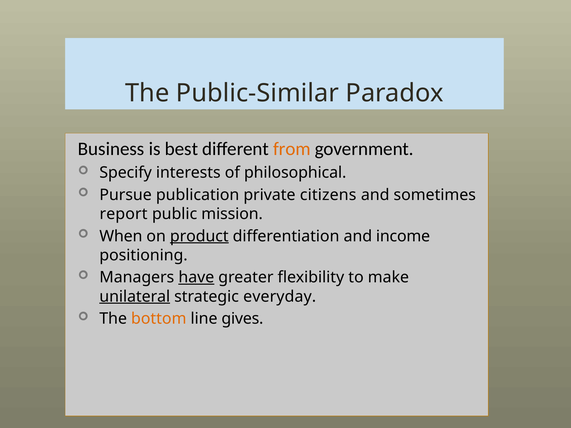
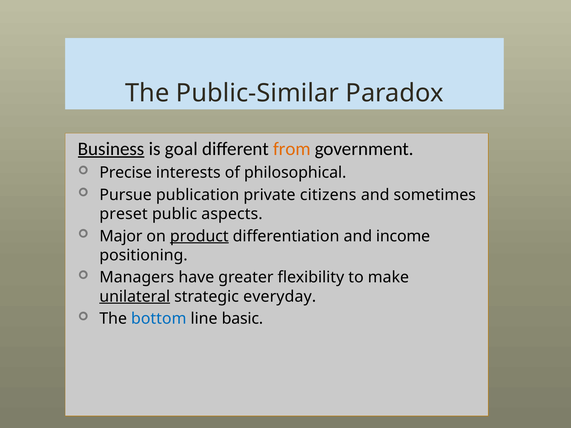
Business underline: none -> present
best: best -> goal
Specify: Specify -> Precise
report: report -> preset
mission: mission -> aspects
When: When -> Major
have underline: present -> none
bottom colour: orange -> blue
gives: gives -> basic
